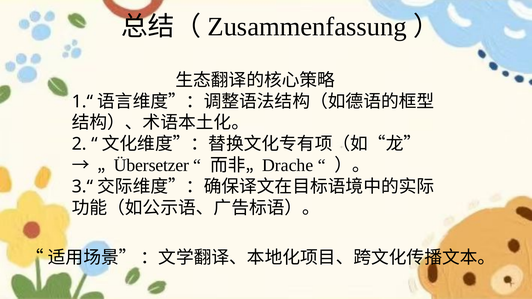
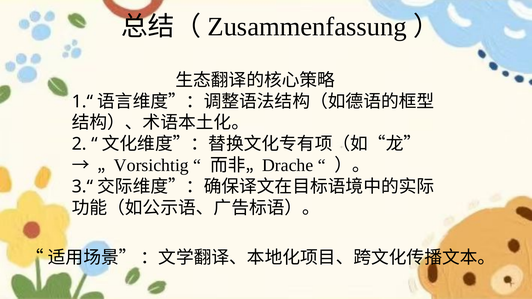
Übersetzer: Übersetzer -> Vorsichtig
